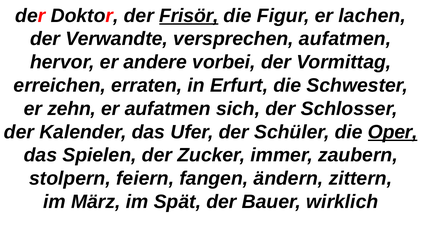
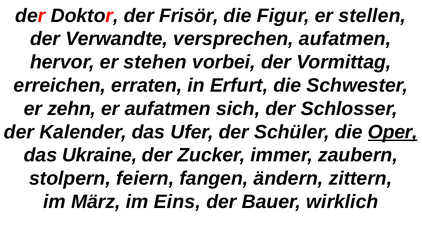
Frisör underline: present -> none
lachen: lachen -> stellen
andere: andere -> stehen
Spielen: Spielen -> Ukraine
Spät: Spät -> Eins
